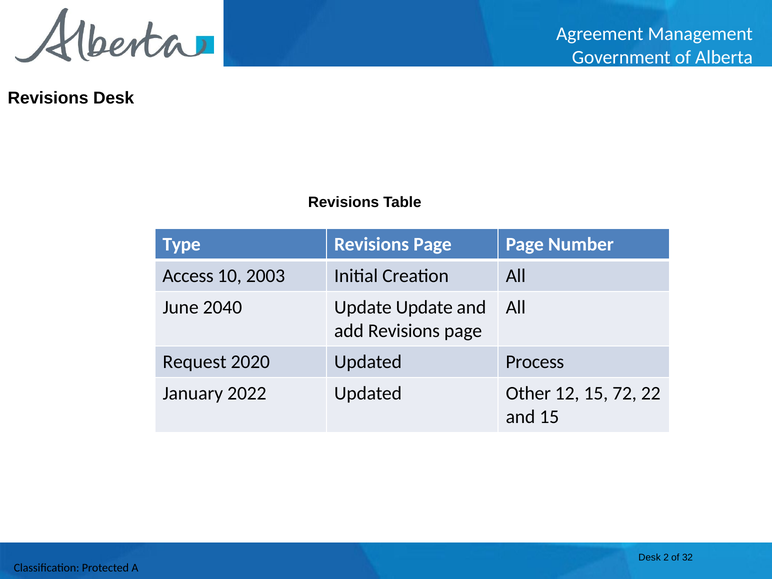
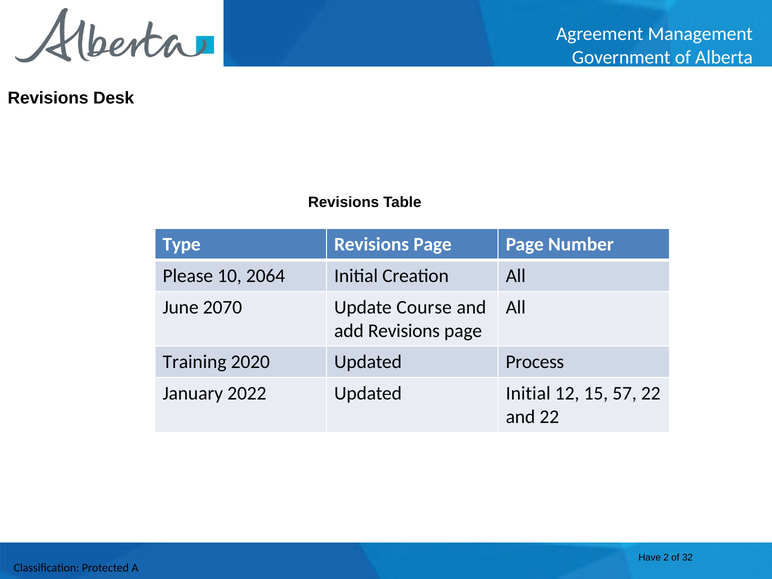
Access: Access -> Please
2003: 2003 -> 2064
2040: 2040 -> 2070
Update Update: Update -> Course
Request: Request -> Training
Updated Other: Other -> Initial
72: 72 -> 57
and 15: 15 -> 22
Desk at (650, 558): Desk -> Have
